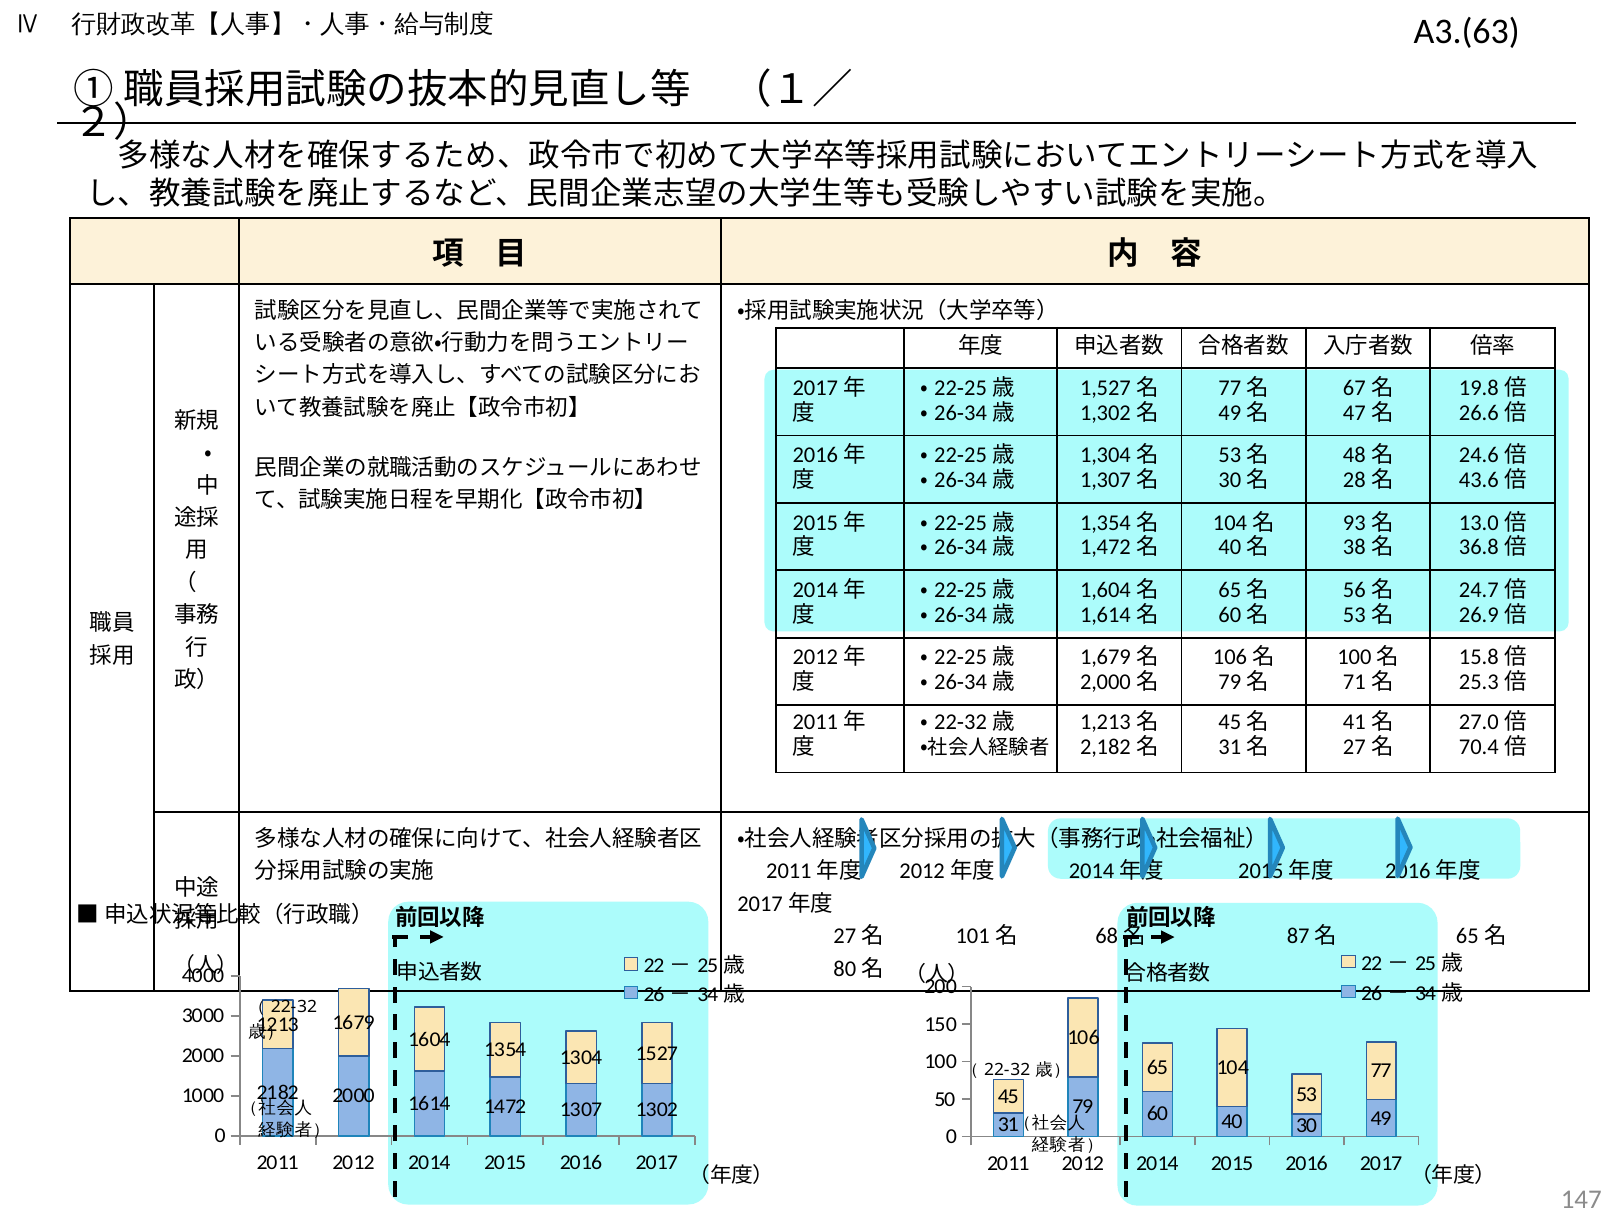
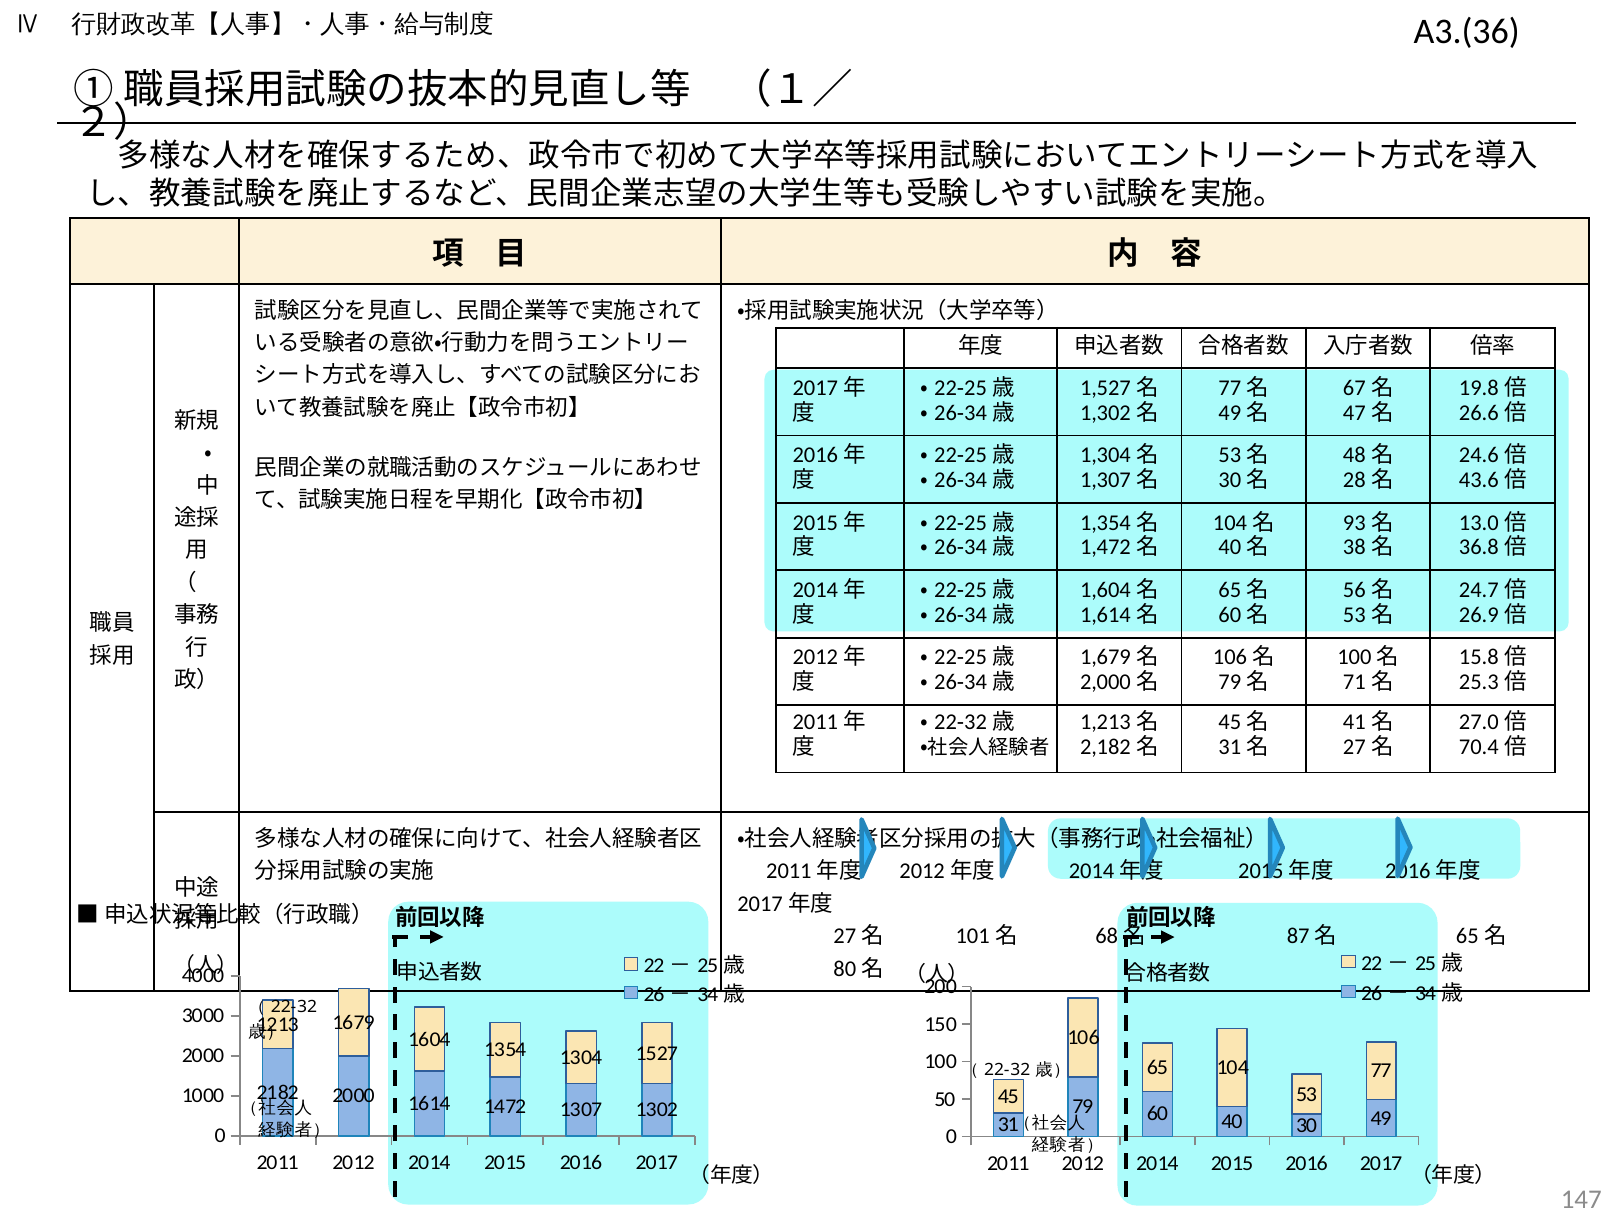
A3.(63: A3.(63 -> A3.(36
